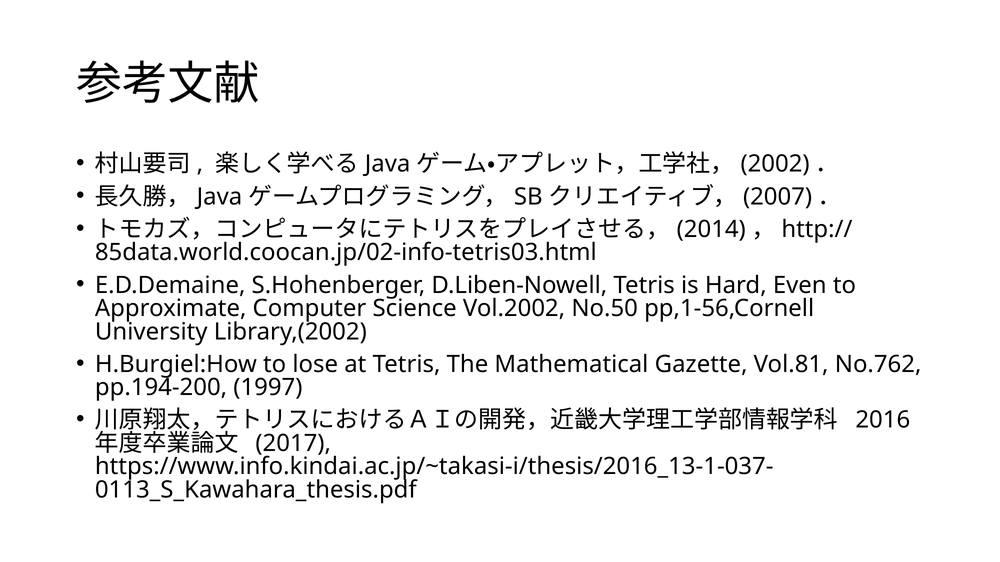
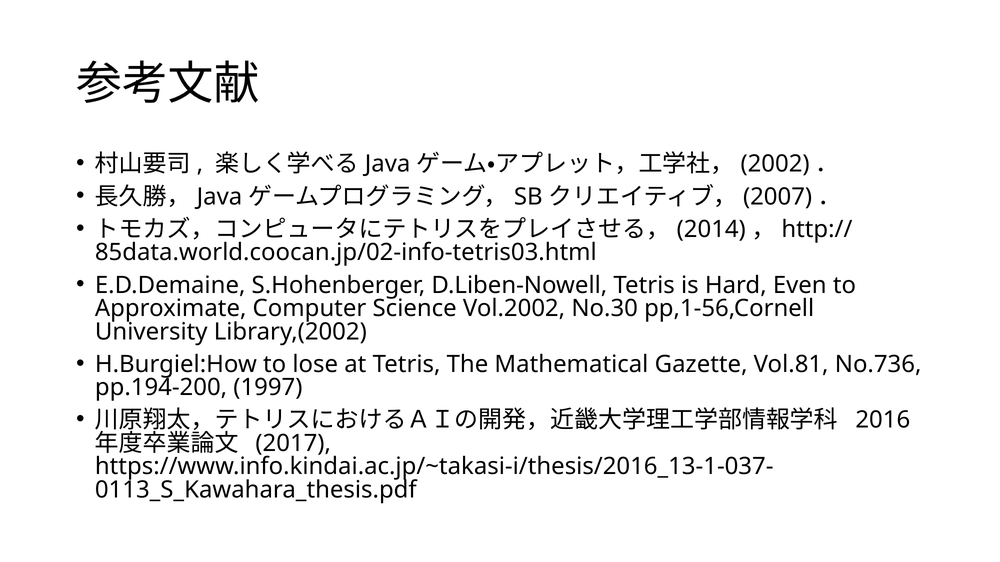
No.50: No.50 -> No.30
No.762: No.762 -> No.736
